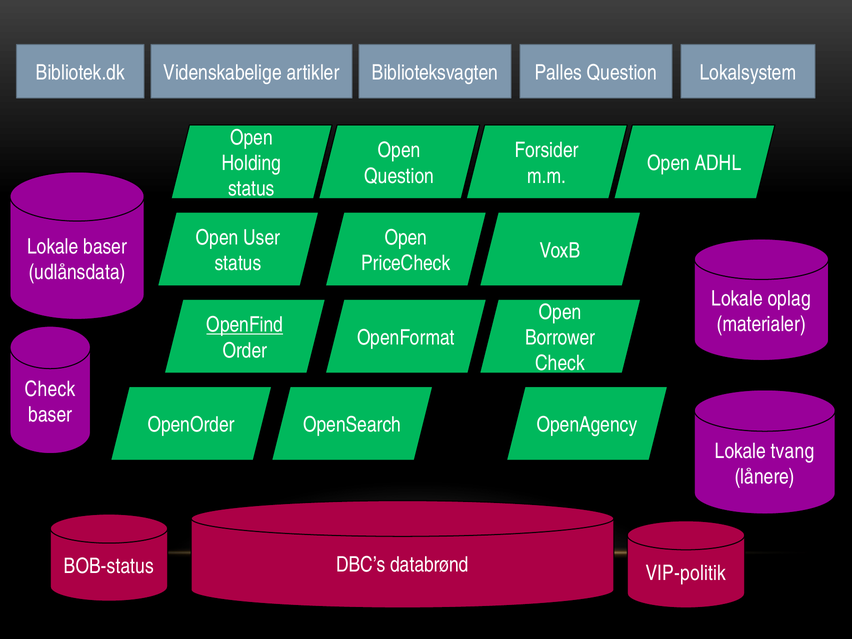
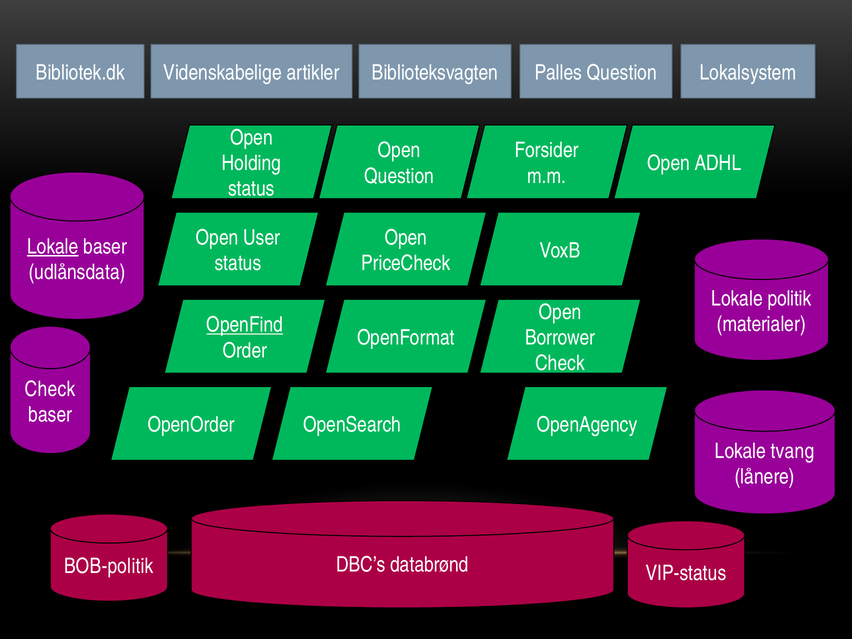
Lokale at (53, 247) underline: none -> present
oplag: oplag -> politik
VIP-politik: VIP-politik -> VIP-status
BOB-status: BOB-status -> BOB-politik
